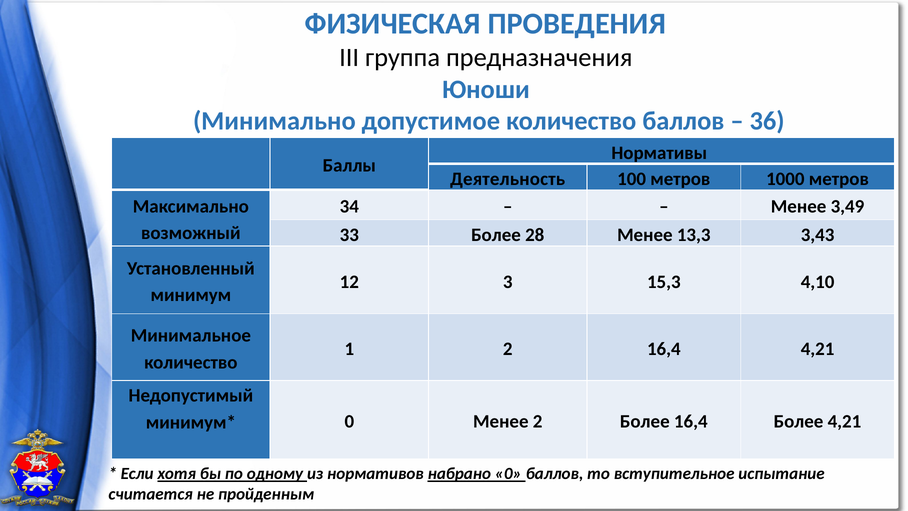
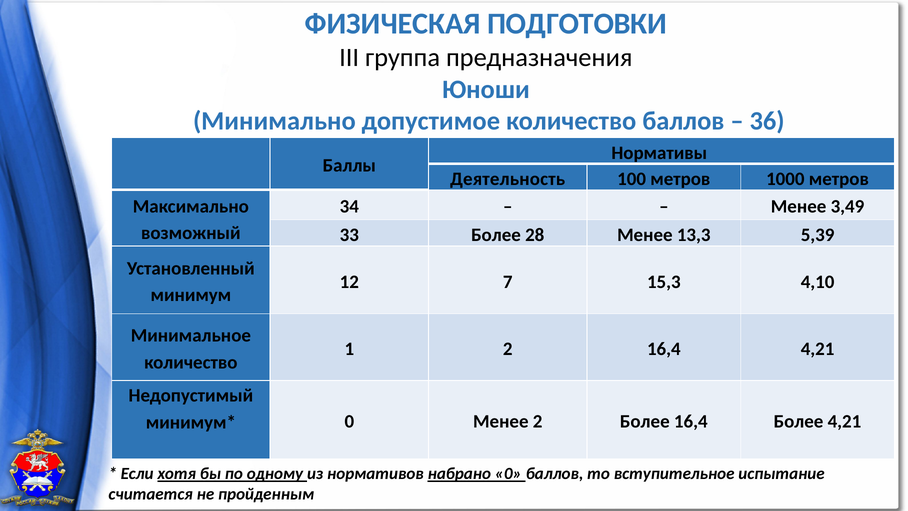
ПРОВЕДЕНИЯ: ПРОВЕДЕНИЯ -> ПОДГОТОВКИ
3,43: 3,43 -> 5,39
3: 3 -> 7
